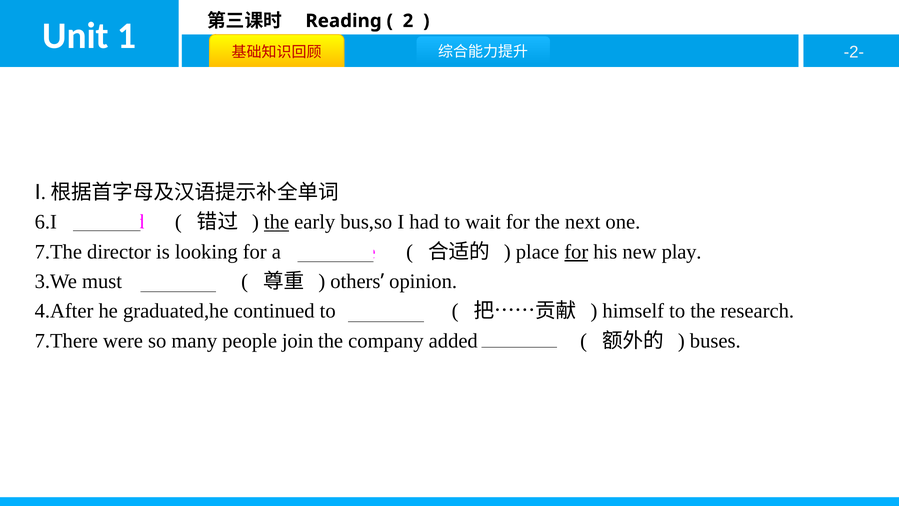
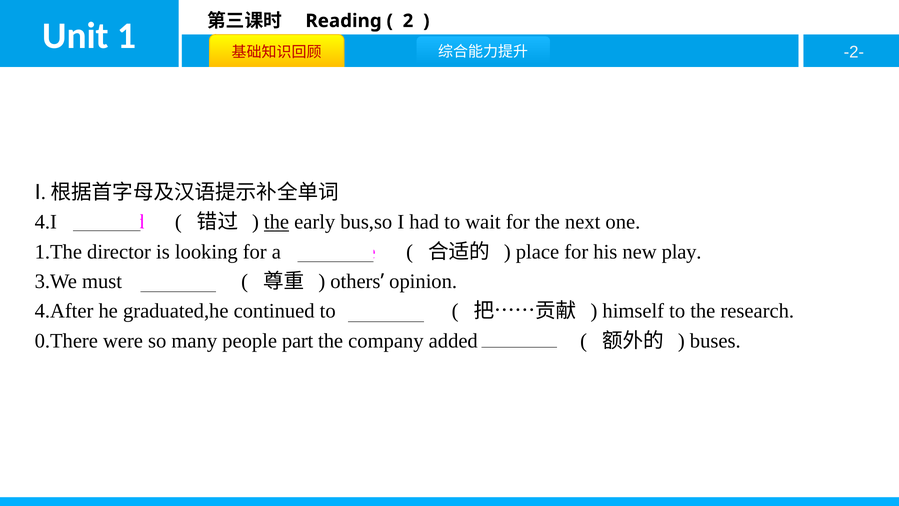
6.I: 6.I -> 4.I
7.The: 7.The -> 1.The
for at (576, 252) underline: present -> none
7.There: 7.There -> 0.There
join: join -> part
